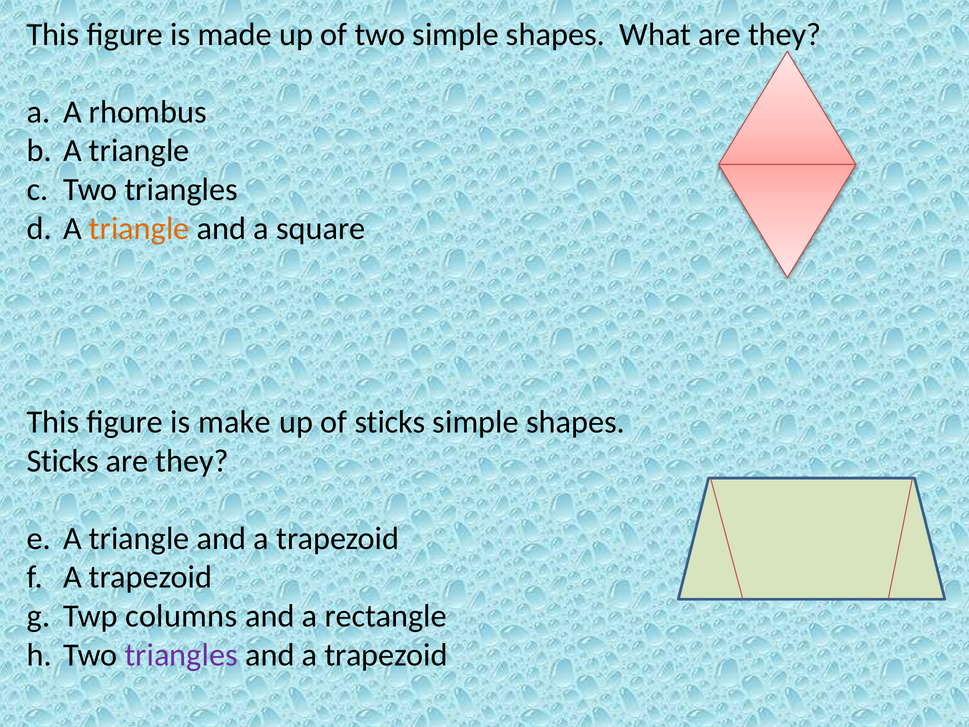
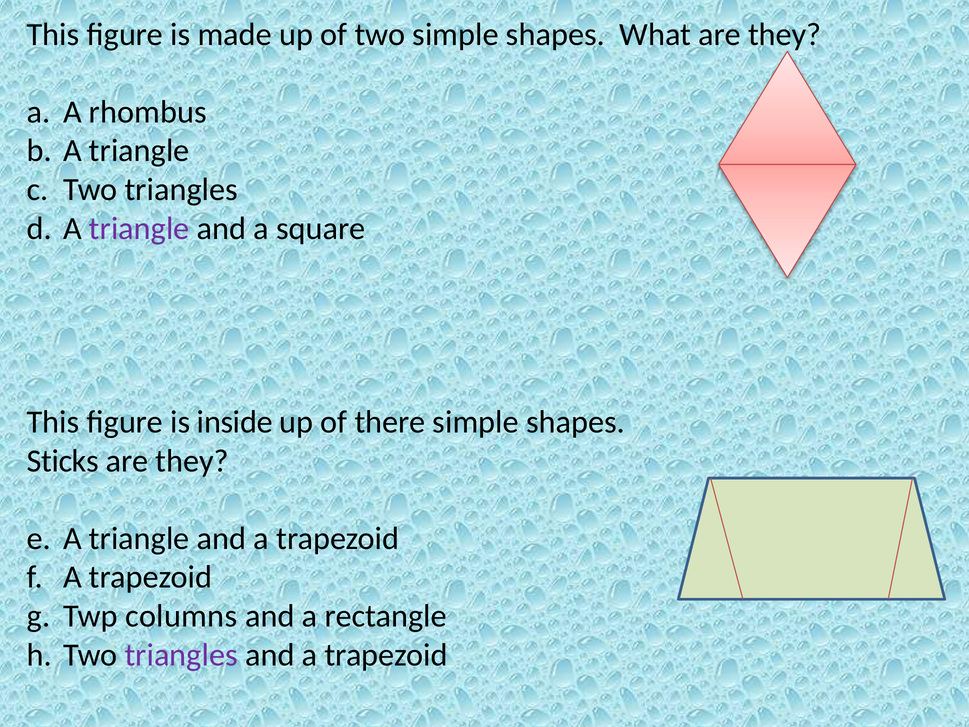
triangle at (139, 228) colour: orange -> purple
make: make -> inside
of sticks: sticks -> there
